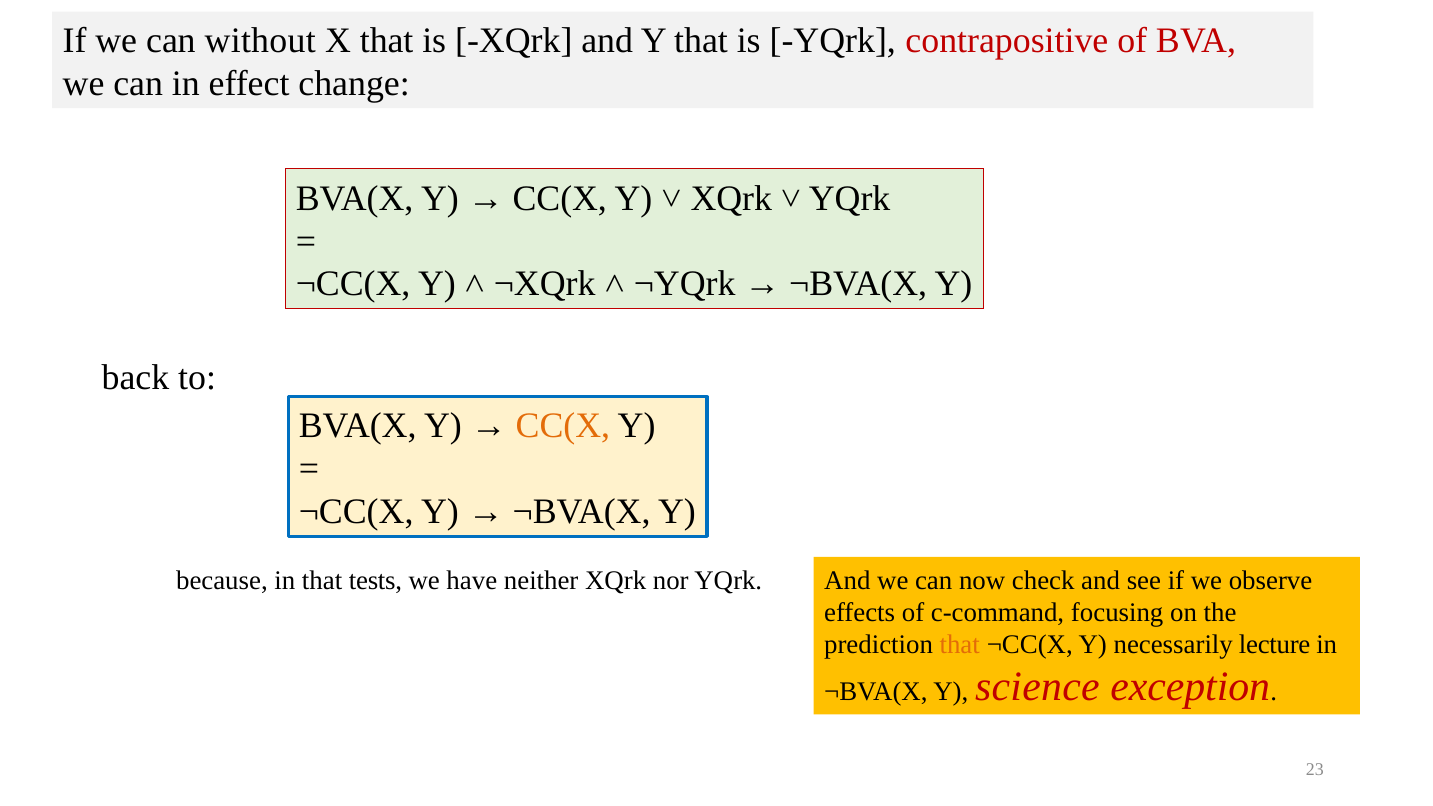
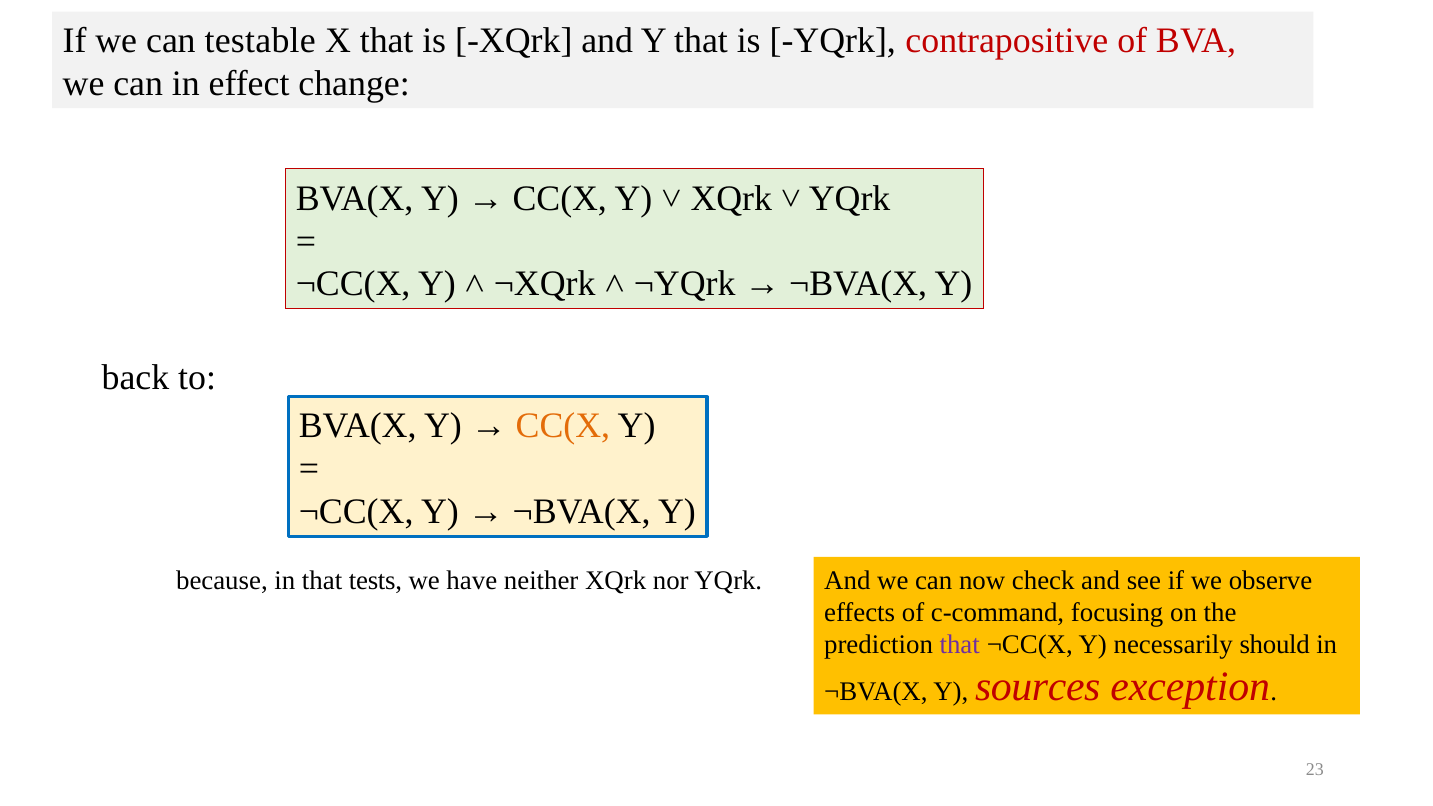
without: without -> testable
that at (960, 645) colour: orange -> purple
lecture: lecture -> should
science: science -> sources
